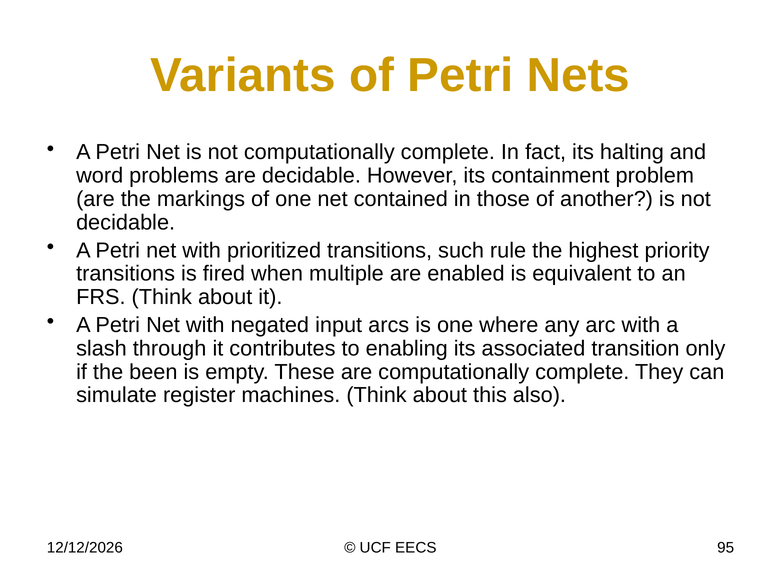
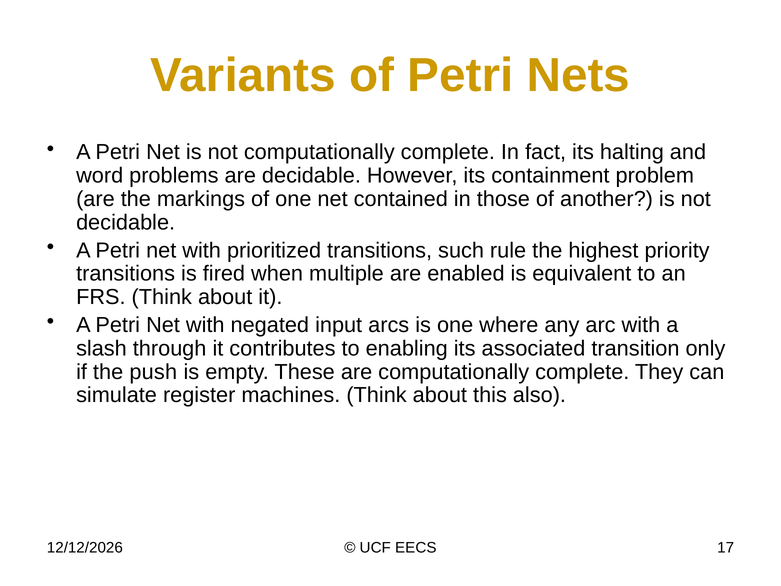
been: been -> push
95: 95 -> 17
